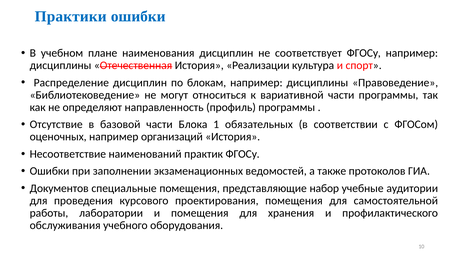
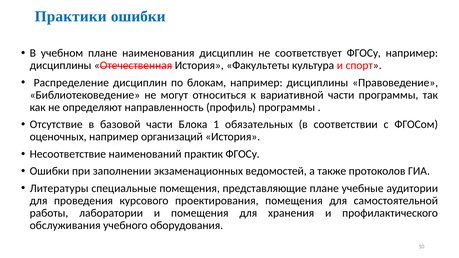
Реализации: Реализации -> Факультеты
Документов: Документов -> Литературы
представляющие набор: набор -> плане
